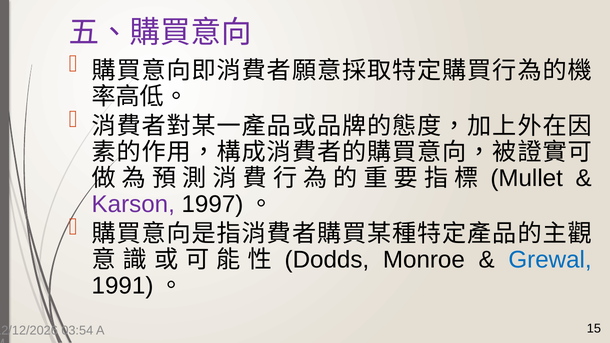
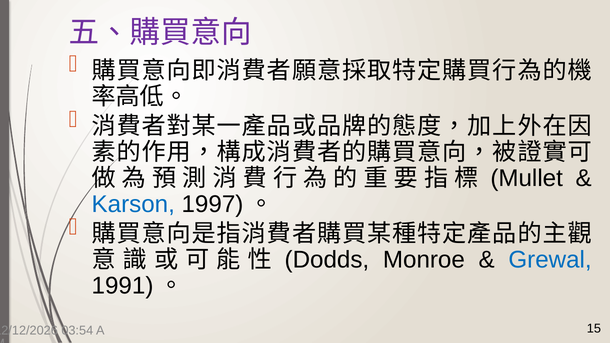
Karson colour: purple -> blue
